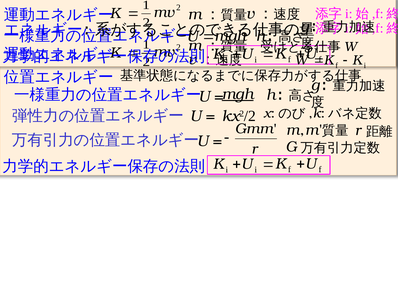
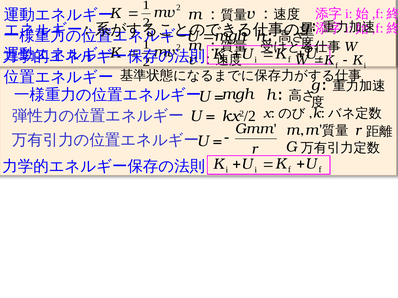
mgh underline: present -> none
